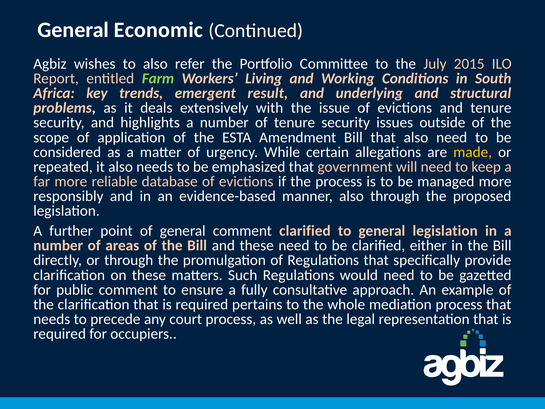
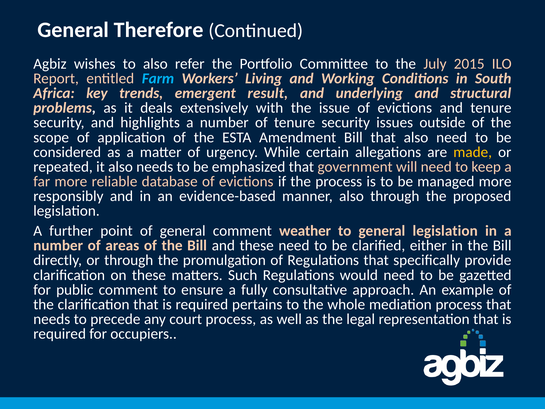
Economic: Economic -> Therefore
Farm colour: light green -> light blue
comment clarified: clarified -> weather
